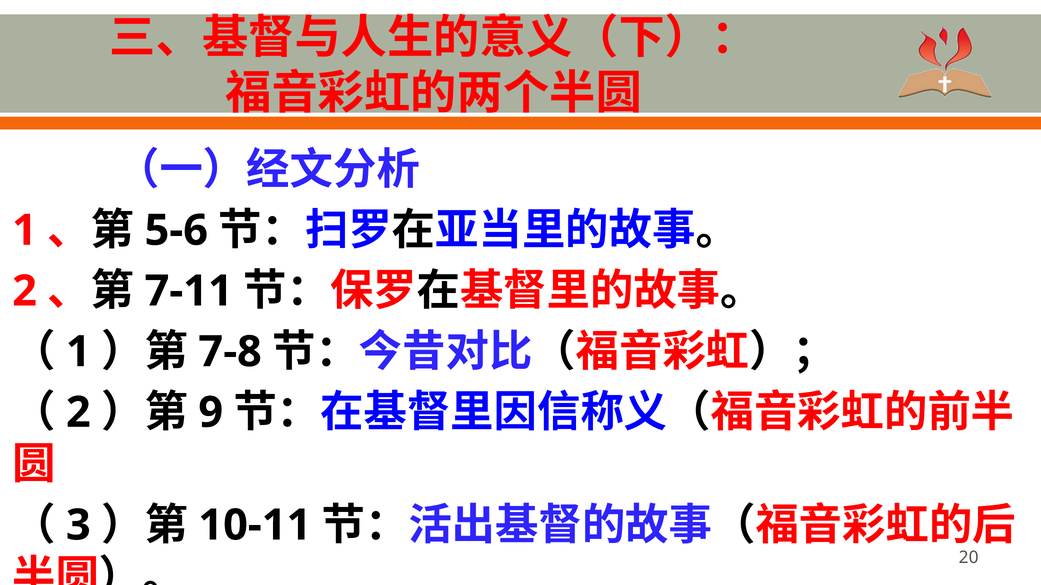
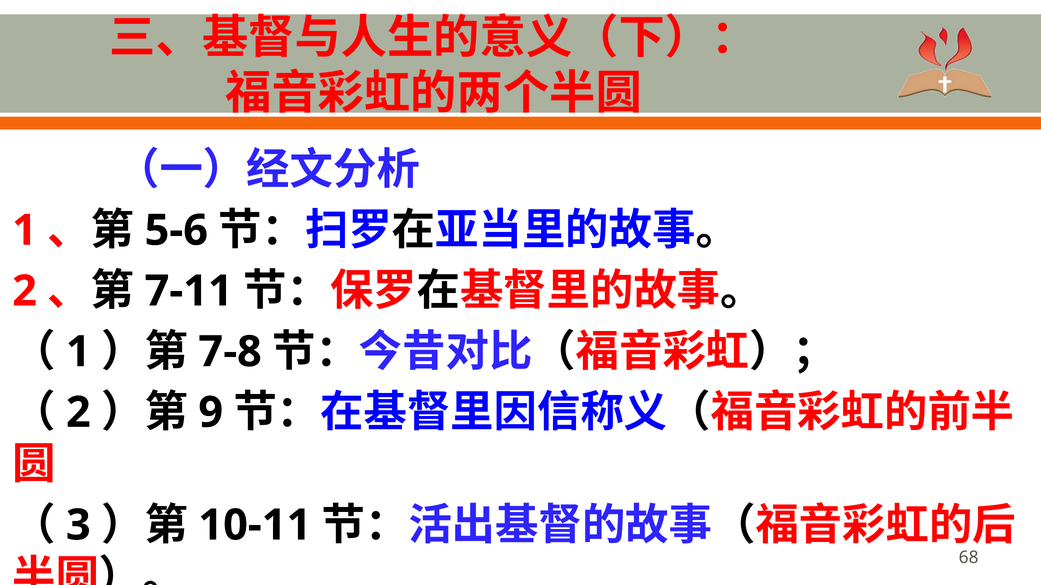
20: 20 -> 68
